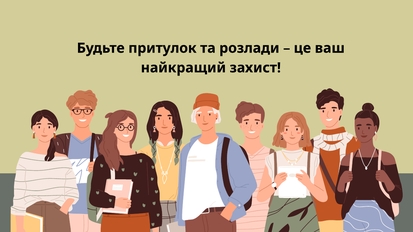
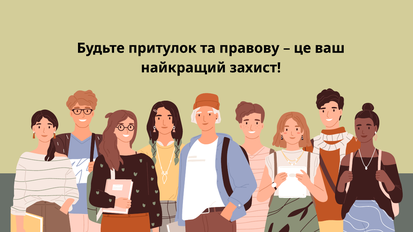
розлади: розлади -> правову
